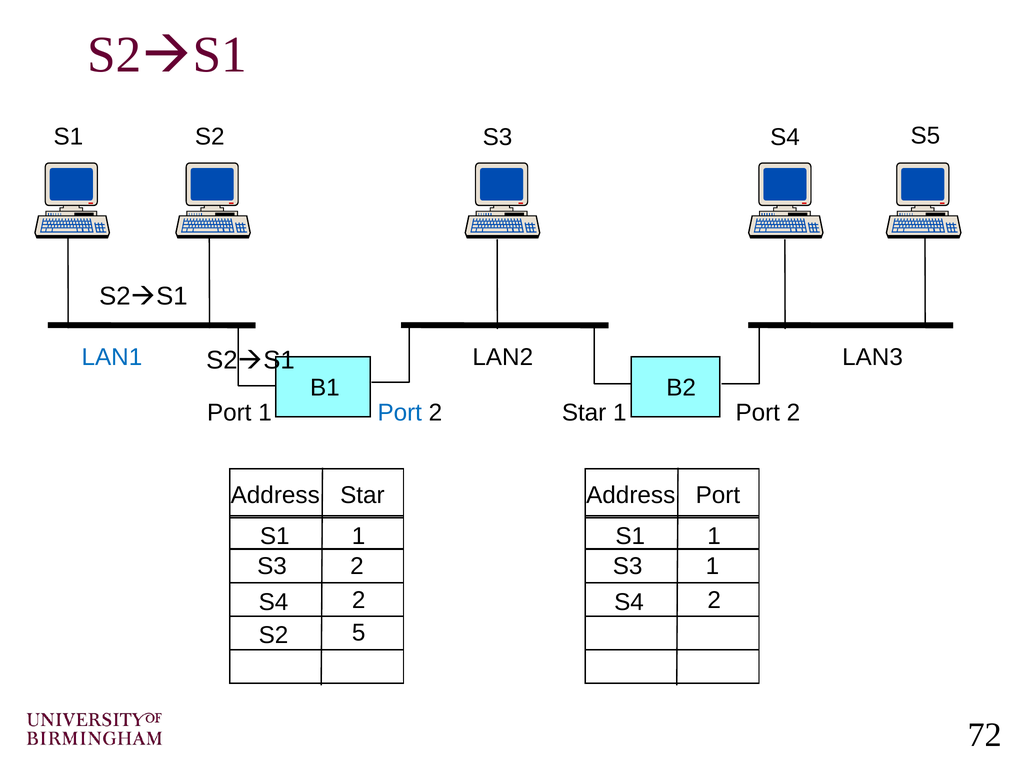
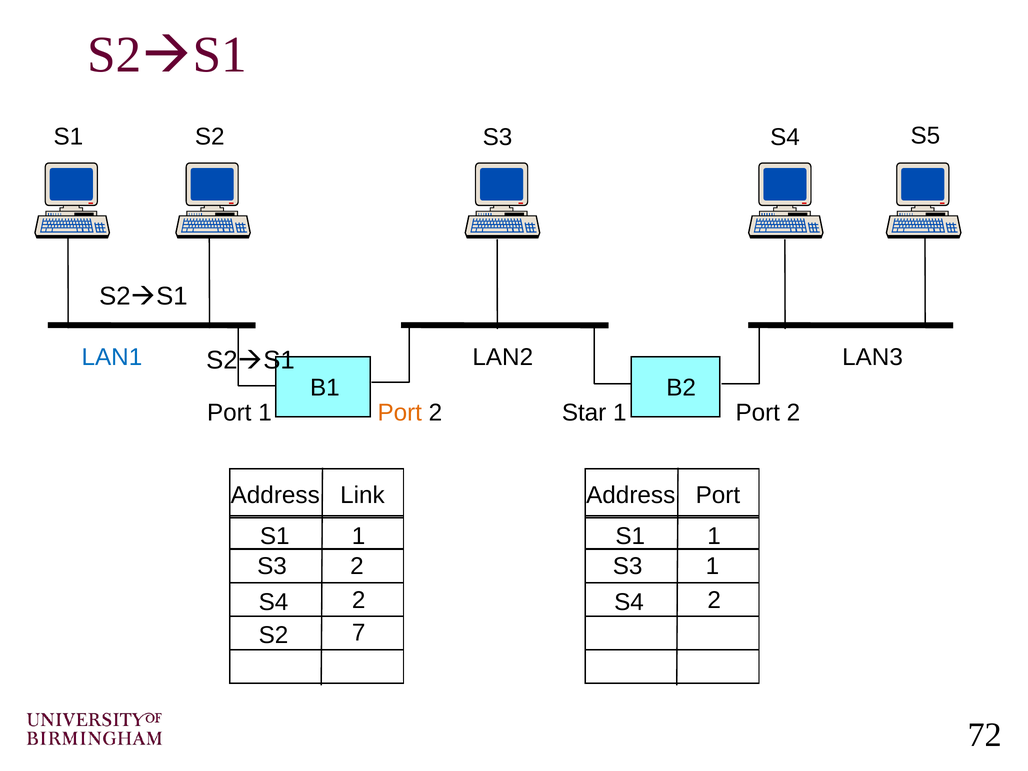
Port at (400, 413) colour: blue -> orange
Address Star: Star -> Link
5: 5 -> 7
